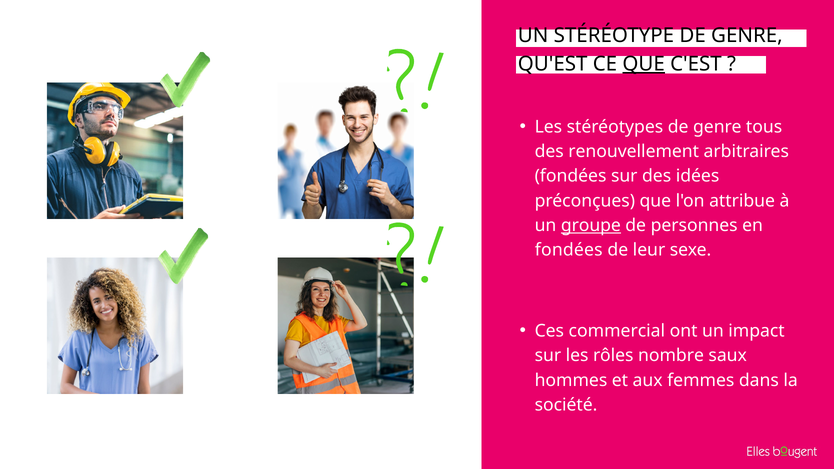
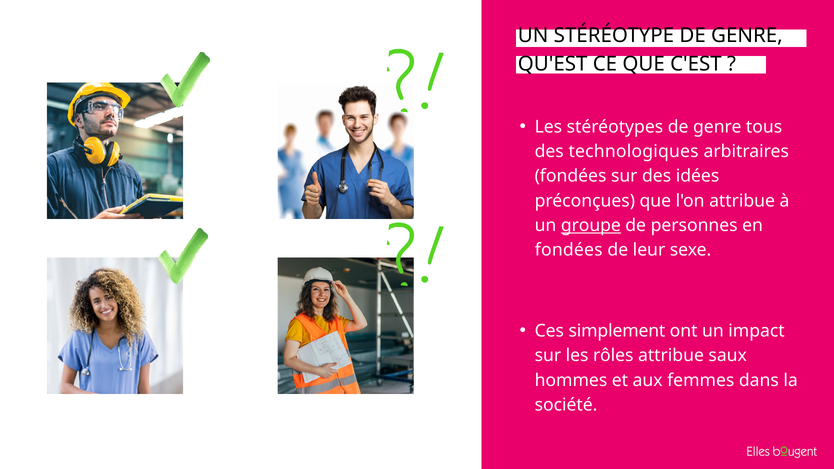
QUE at (644, 64) underline: present -> none
renouvellement: renouvellement -> technologiques
commercial: commercial -> simplement
rôles nombre: nombre -> attribue
